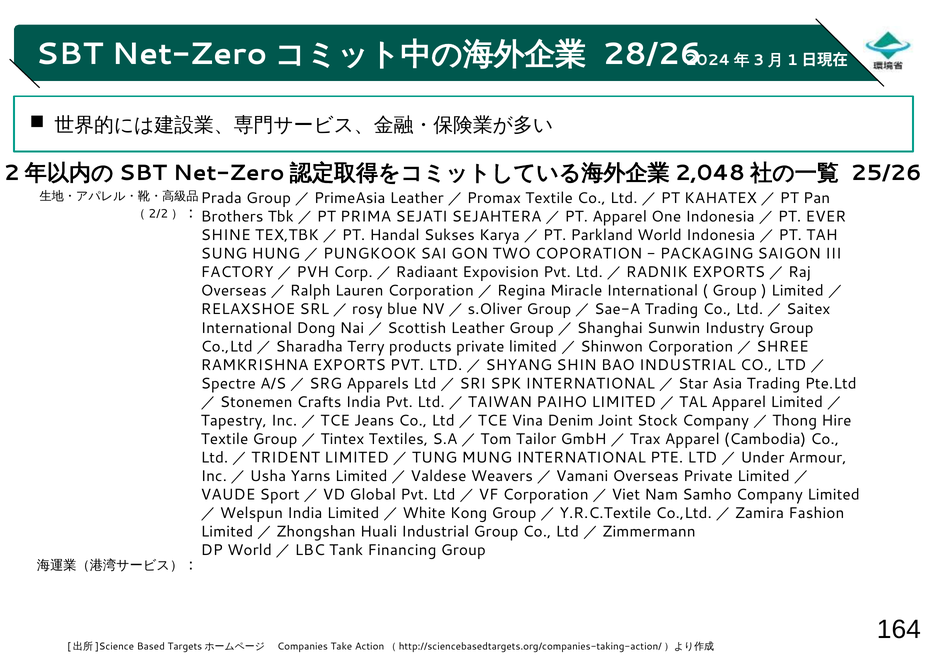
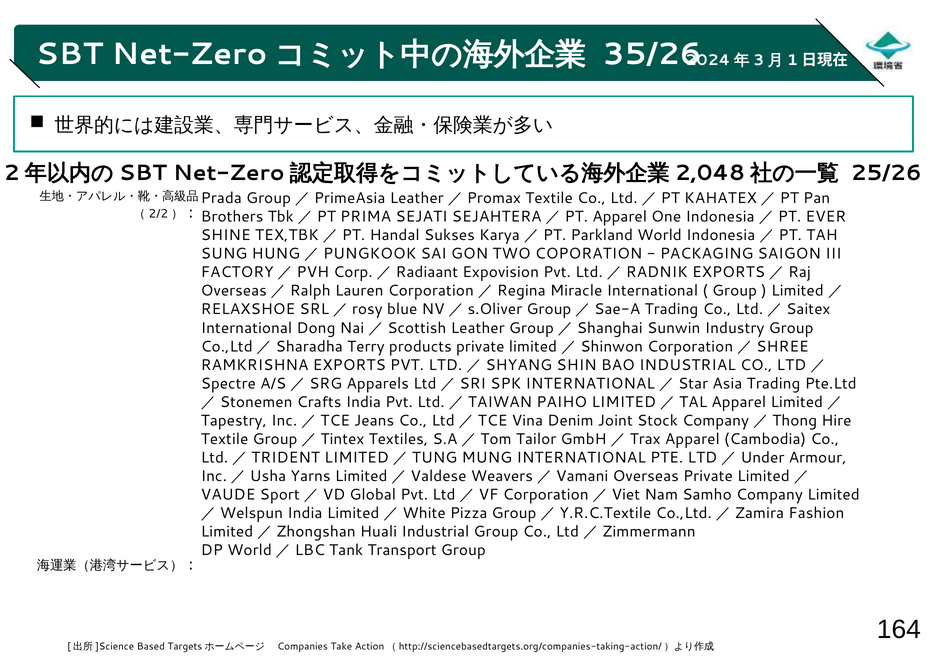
28/26: 28/26 -> 35/26
Kong: Kong -> Pizza
Financing: Financing -> Transport
